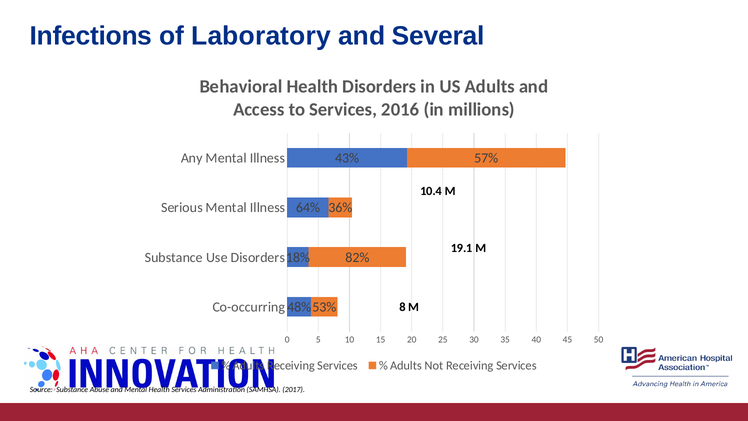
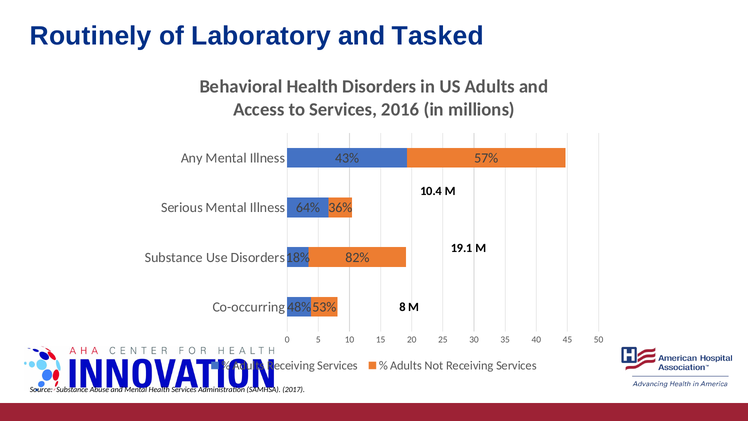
Infections: Infections -> Routinely
Several: Several -> Tasked
